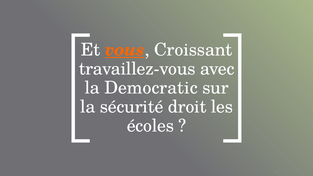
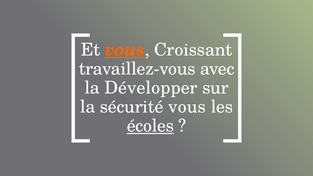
Democratic: Democratic -> Développer
sécurité droit: droit -> vous
écoles underline: none -> present
